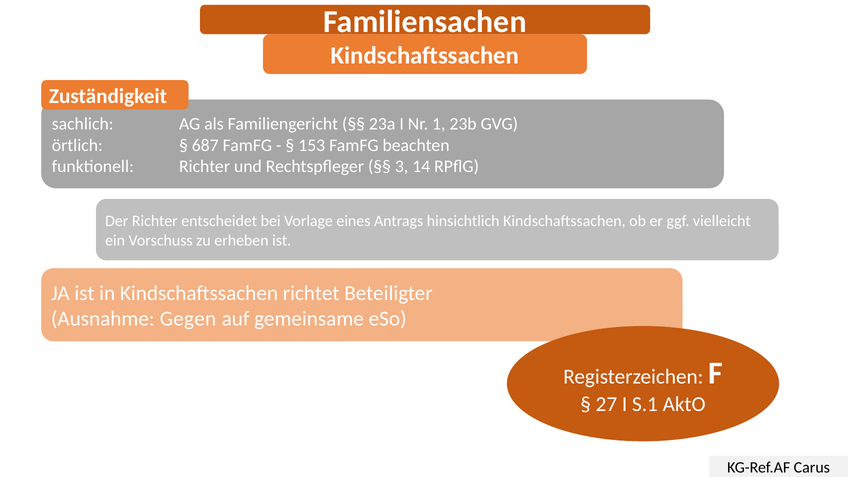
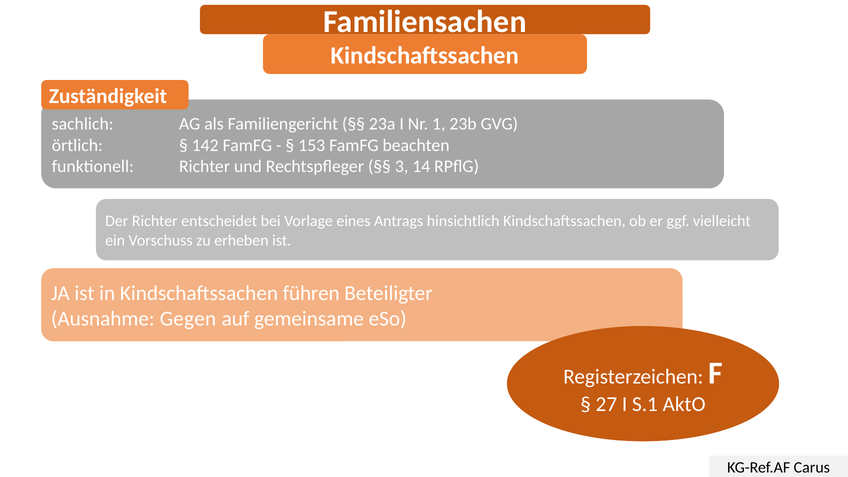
687: 687 -> 142
richtet: richtet -> führen
